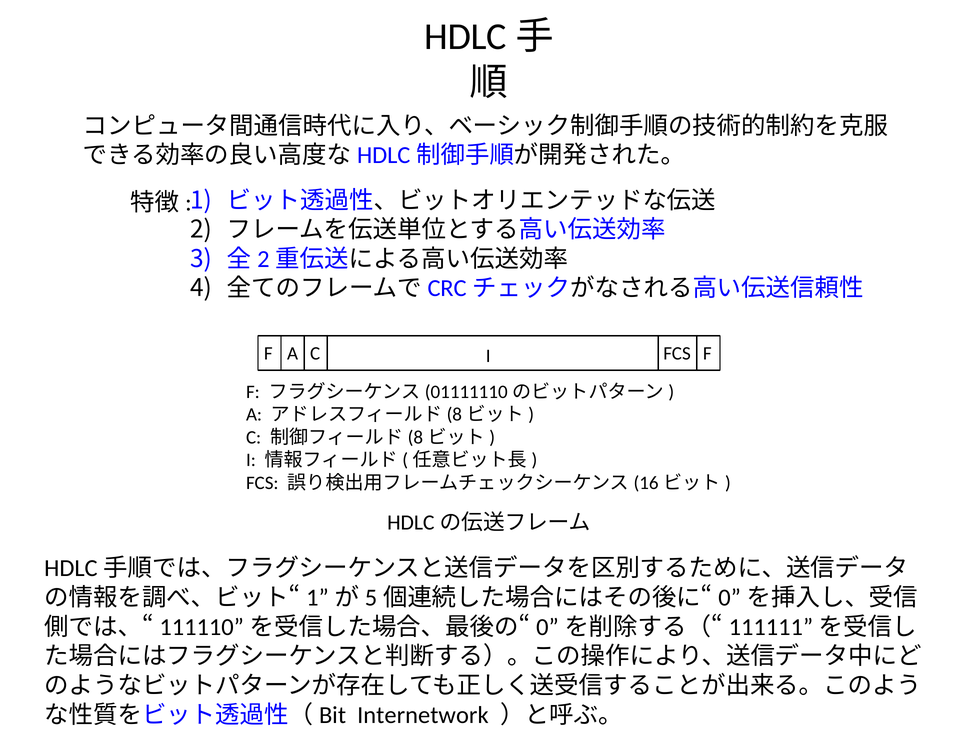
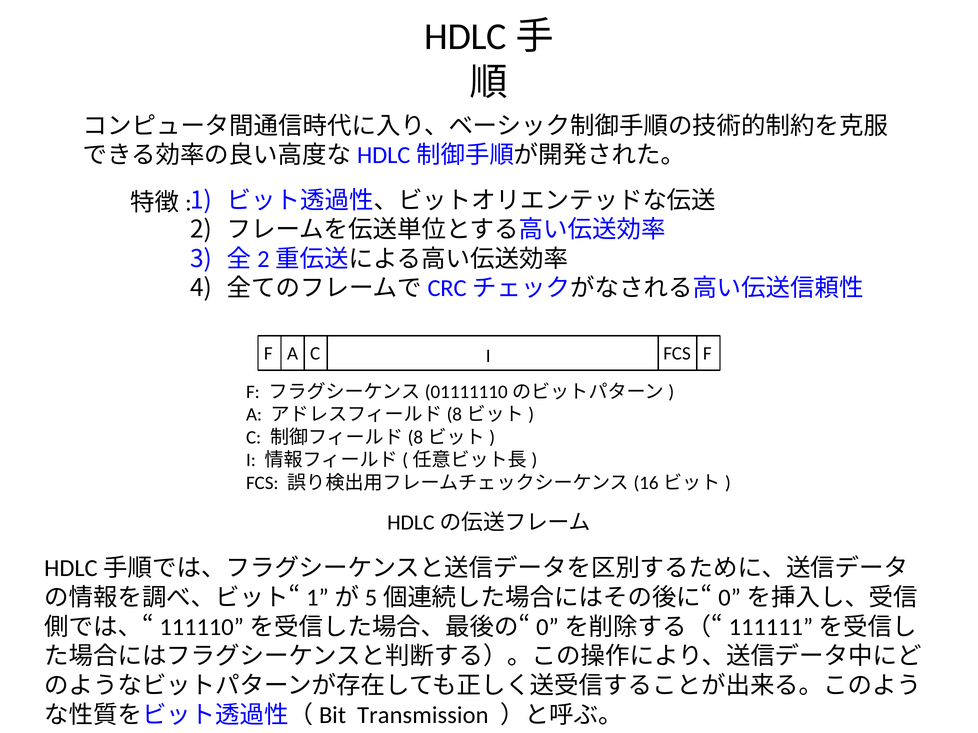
Internetwork: Internetwork -> Transmission
